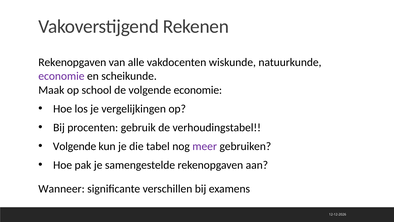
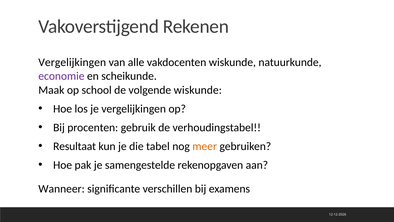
Rekenopgaven at (72, 62): Rekenopgaven -> Vergelijkingen
volgende economie: economie -> wiskunde
Volgende at (75, 146): Volgende -> Resultaat
meer colour: purple -> orange
